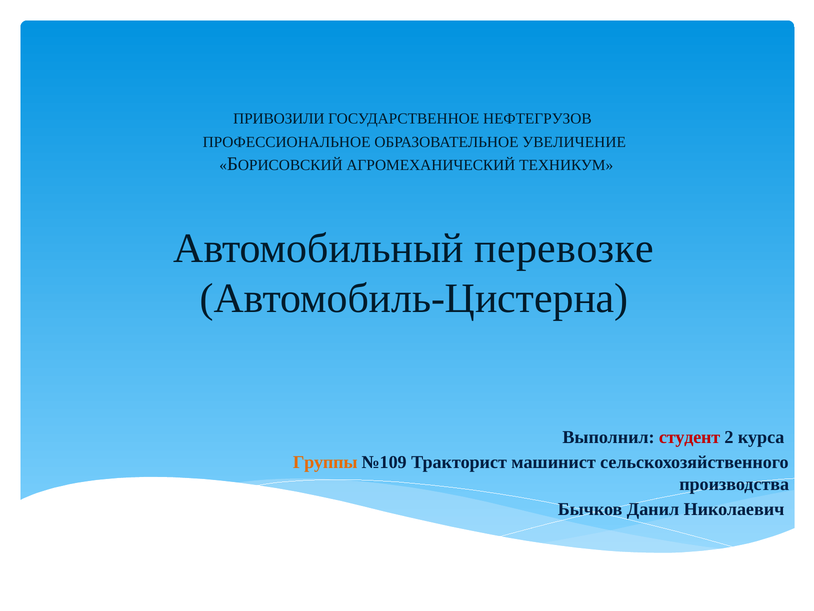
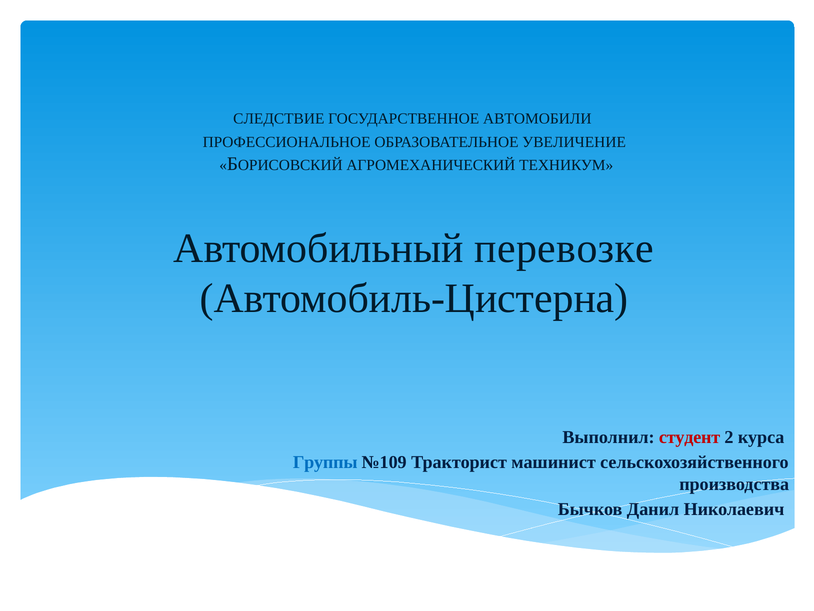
ПРИВОЗИЛИ: ПРИВОЗИЛИ -> СЛЕДСТВИЕ
НЕФТЕГРУЗОВ: НЕФТЕГРУЗОВ -> АВТОМОБИЛИ
Группы colour: orange -> blue
